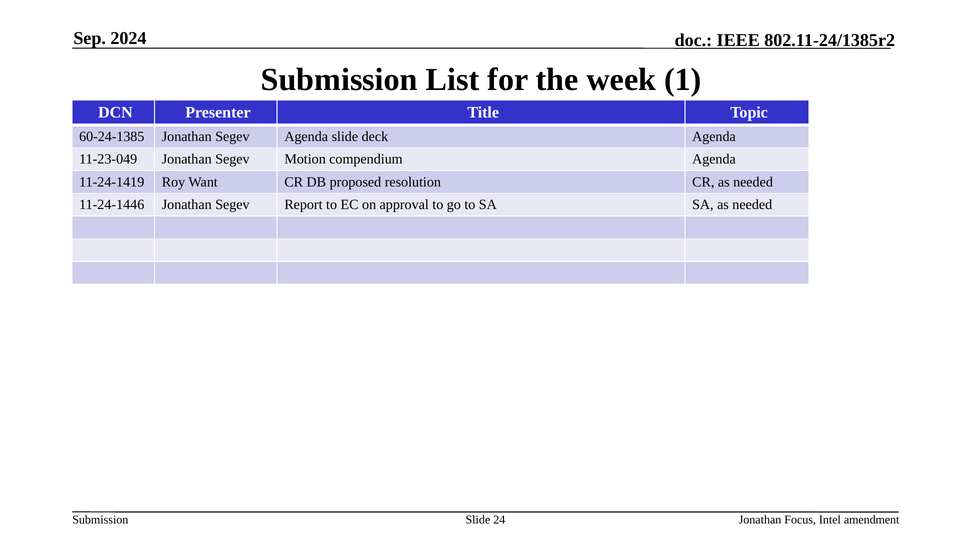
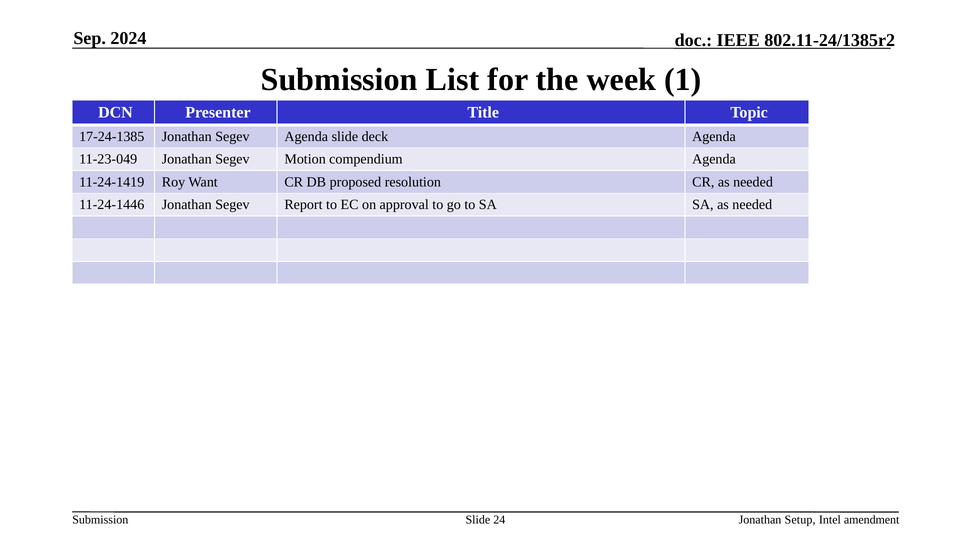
60-24-1385: 60-24-1385 -> 17-24-1385
Focus: Focus -> Setup
